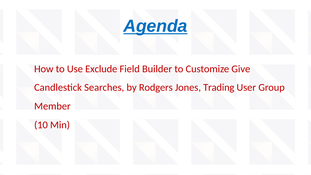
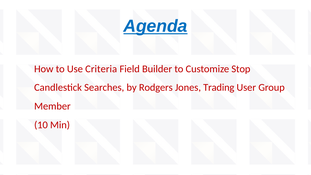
Exclude: Exclude -> Criteria
Give: Give -> Stop
